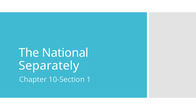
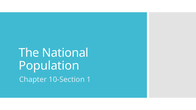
Separately: Separately -> Population
